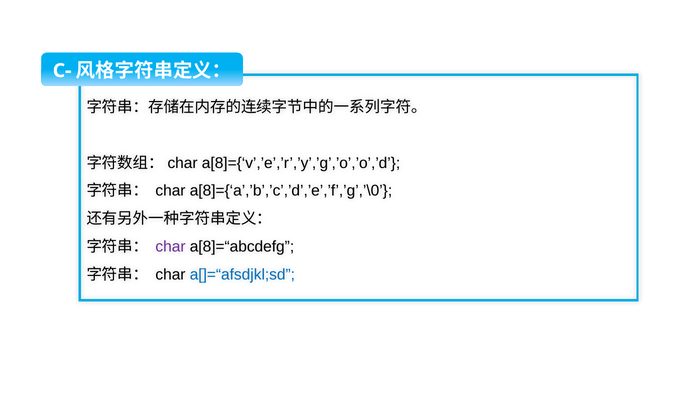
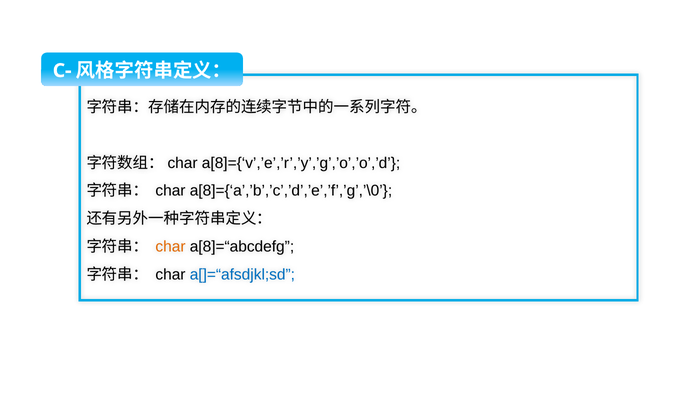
char at (171, 246) colour: purple -> orange
